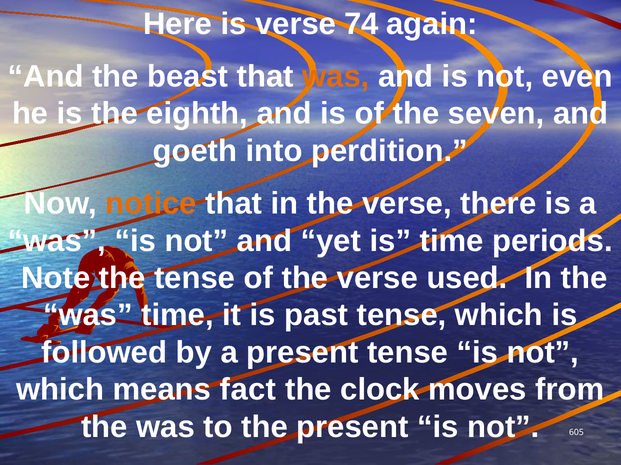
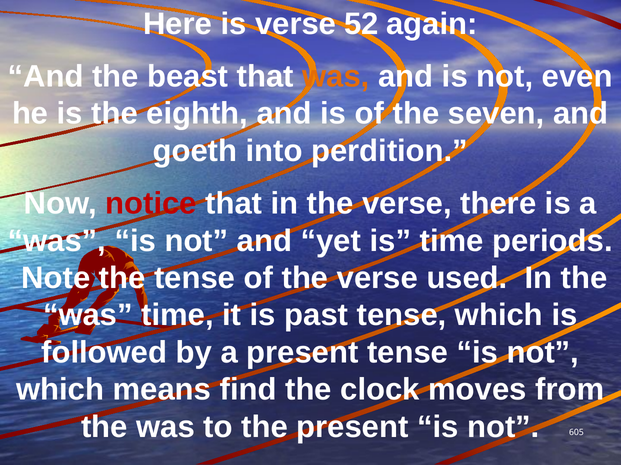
74: 74 -> 52
notice colour: orange -> red
fact: fact -> find
